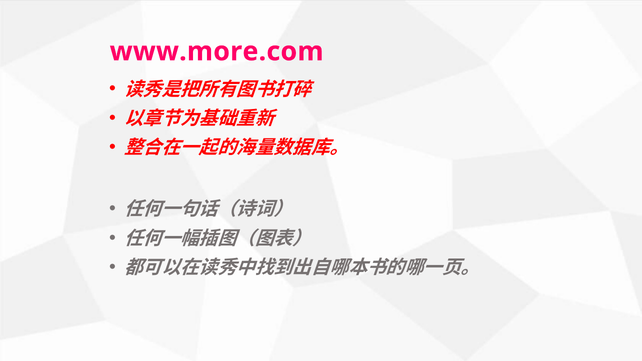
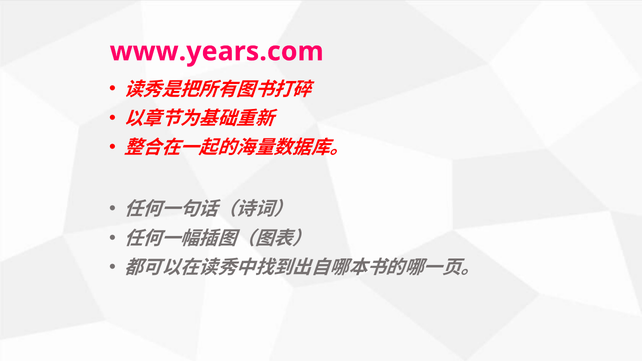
www.more.com: www.more.com -> www.years.com
